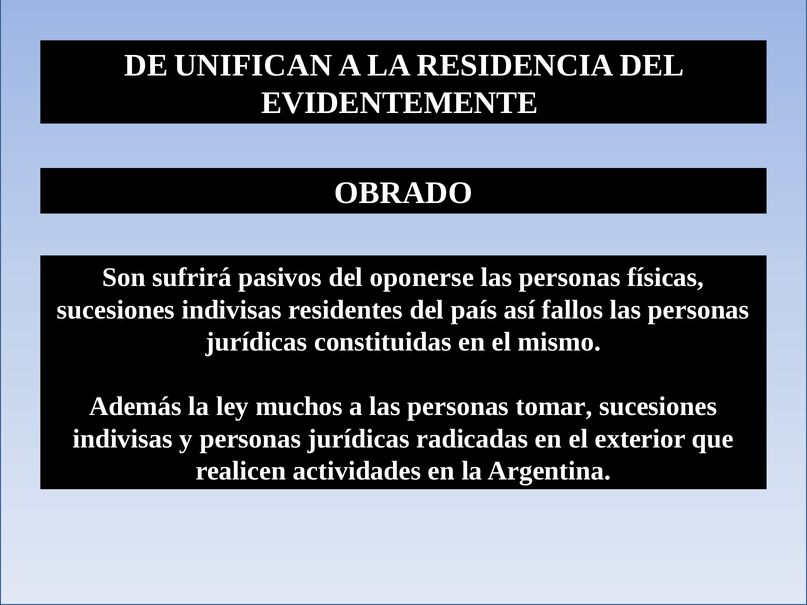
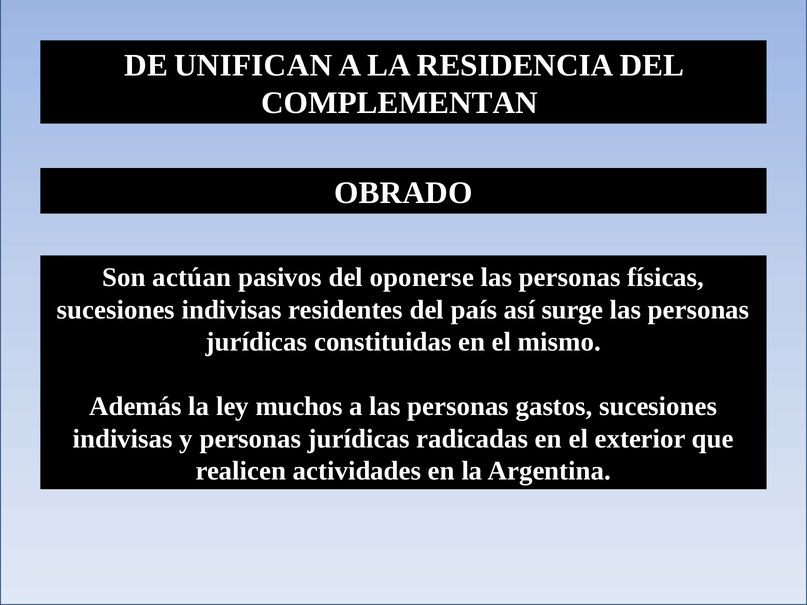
EVIDENTEMENTE: EVIDENTEMENTE -> COMPLEMENTAN
sufrirá: sufrirá -> actúan
fallos: fallos -> surge
tomar: tomar -> gastos
